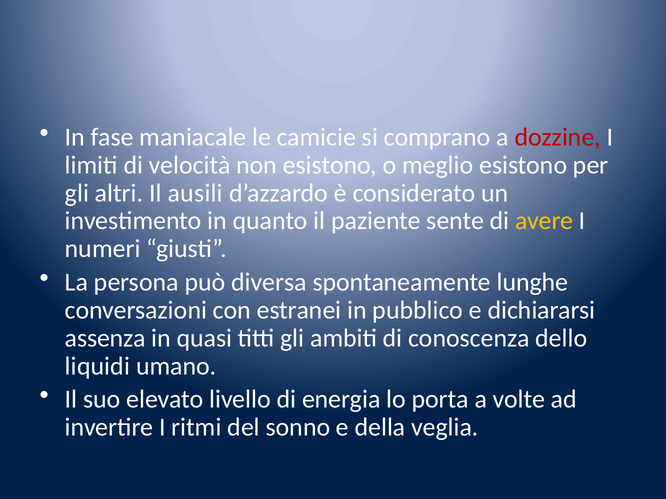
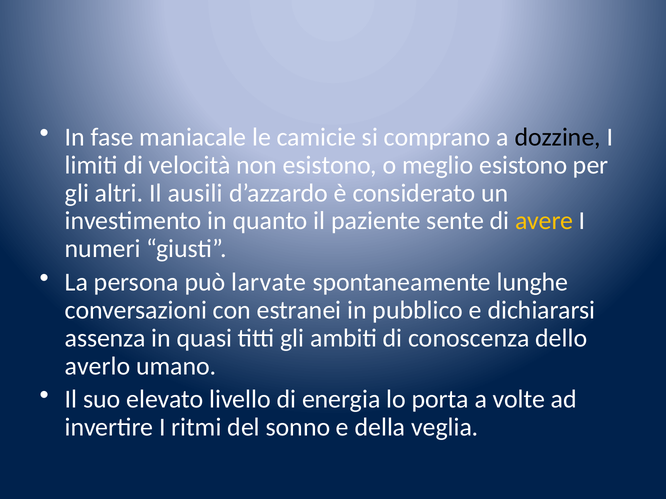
dozzine colour: red -> black
diversa: diversa -> larvate
liquidi: liquidi -> averlo
